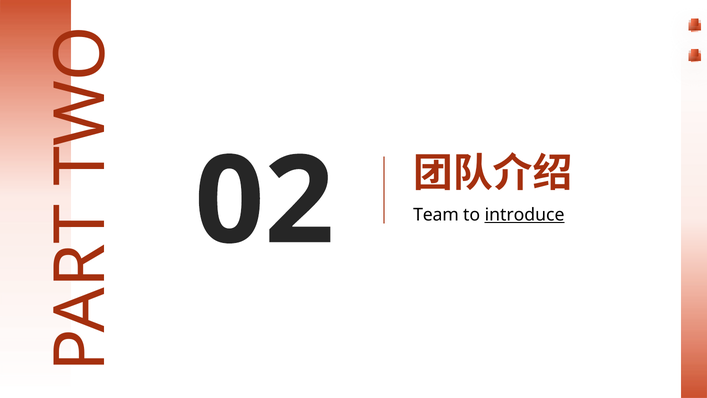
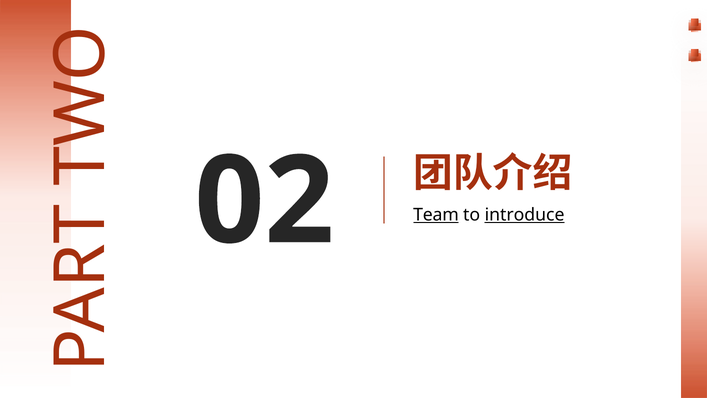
Team underline: none -> present
